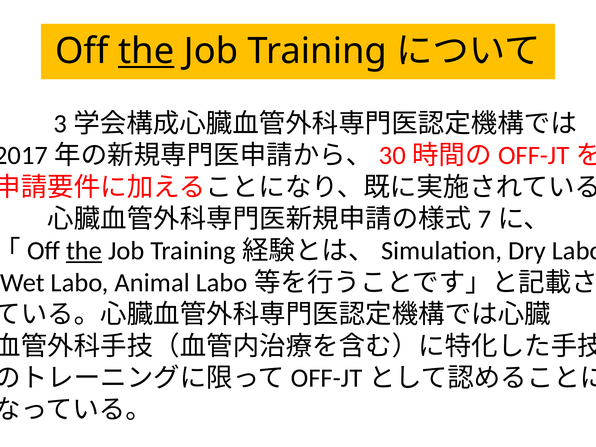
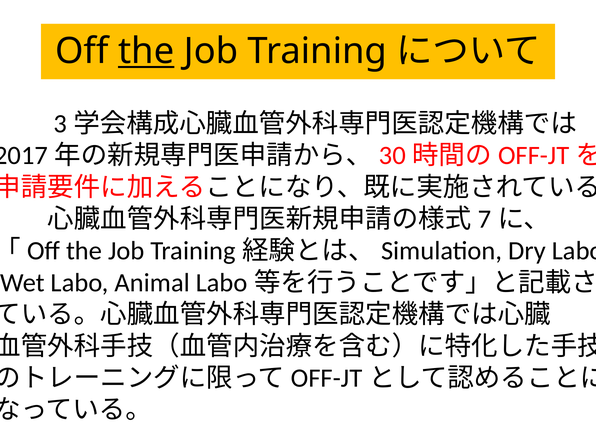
the at (84, 251) underline: present -> none
